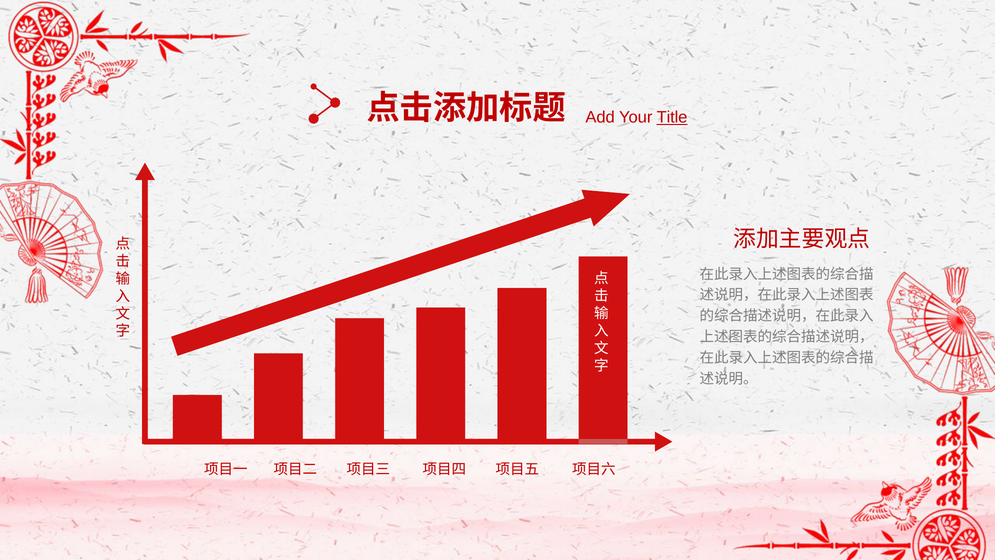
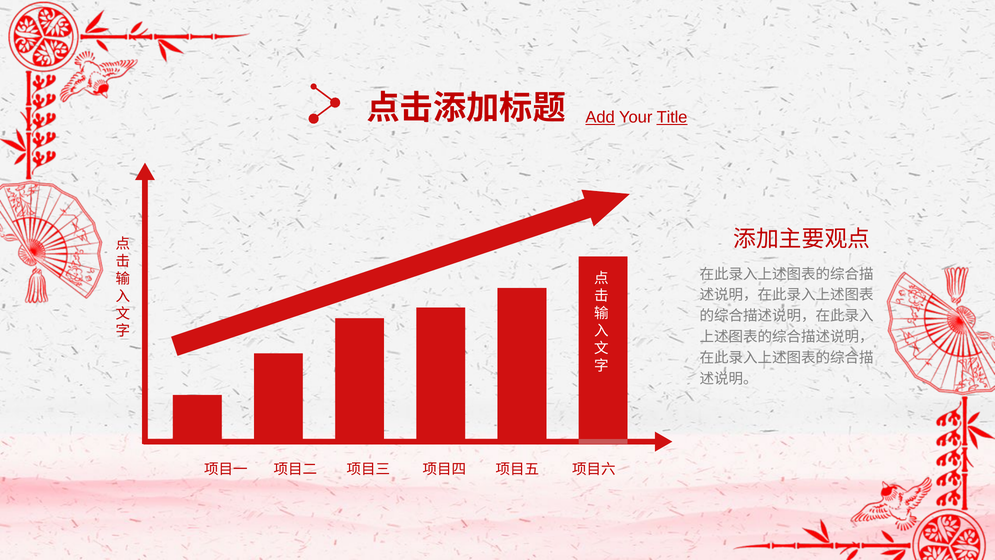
Add underline: none -> present
